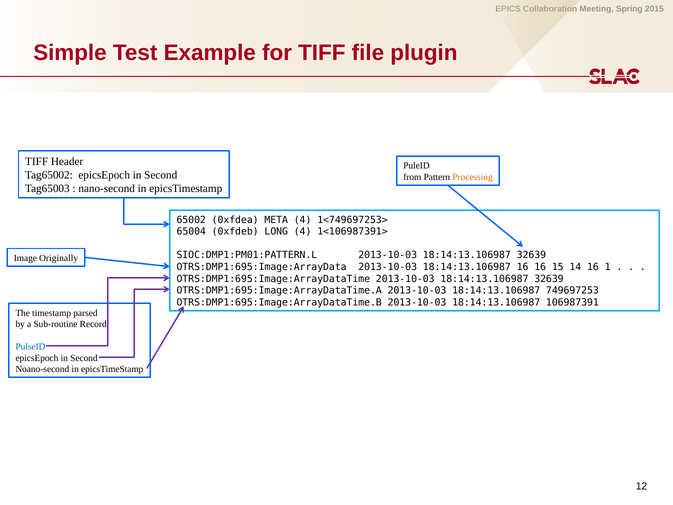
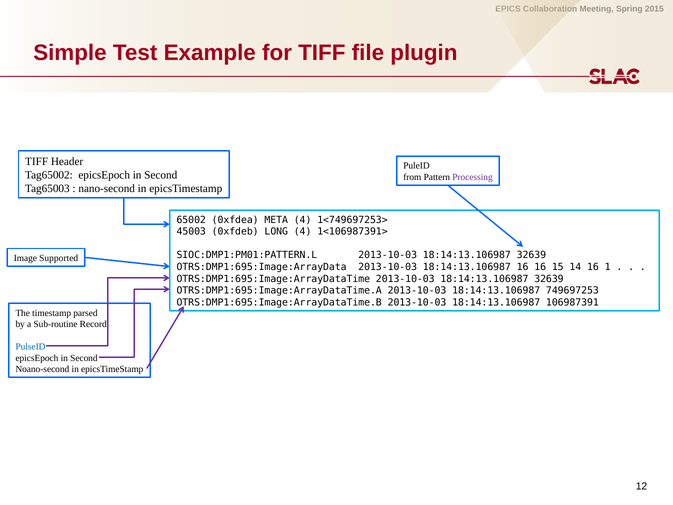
Processing colour: orange -> purple
65004: 65004 -> 45003
Originally: Originally -> Supported
